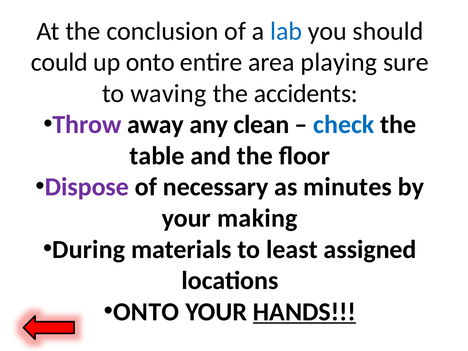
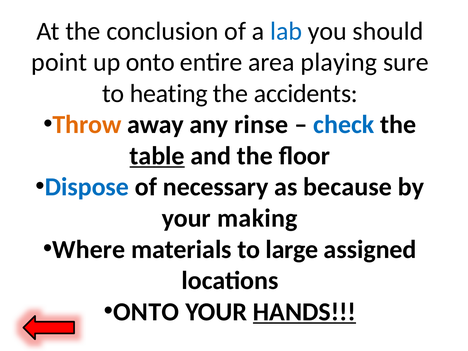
could: could -> point
waving: waving -> heating
Throw colour: purple -> orange
clean: clean -> rinse
table underline: none -> present
Dispose colour: purple -> blue
minutes: minutes -> because
During: During -> Where
least: least -> large
